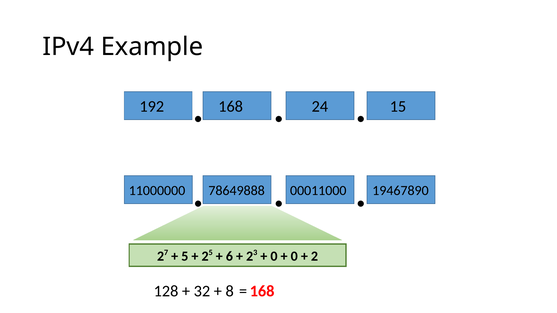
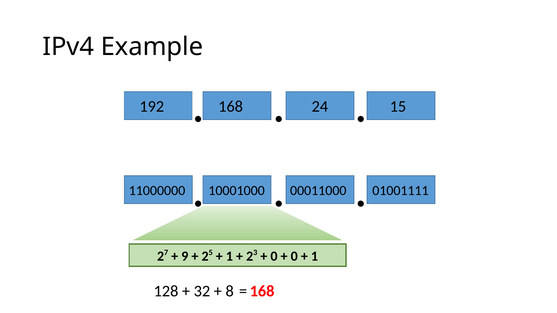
78649888: 78649888 -> 10001000
19467890: 19467890 -> 01001111
5 at (185, 256): 5 -> 9
6 at (229, 256): 6 -> 1
2 at (314, 256): 2 -> 1
